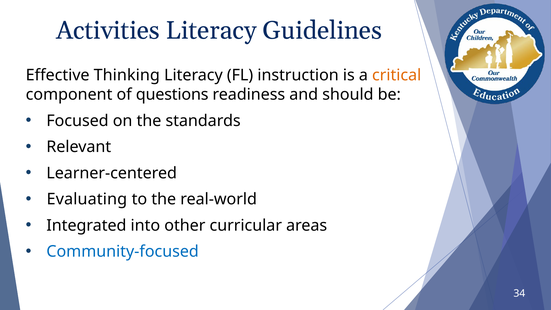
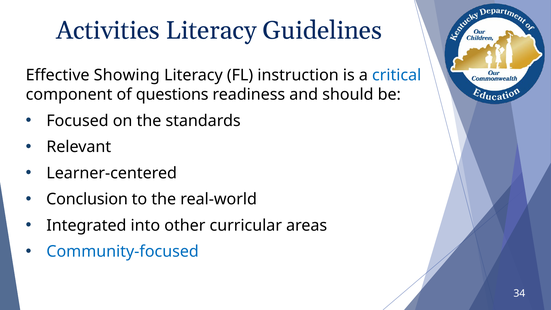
Thinking: Thinking -> Showing
critical colour: orange -> blue
Evaluating: Evaluating -> Conclusion
